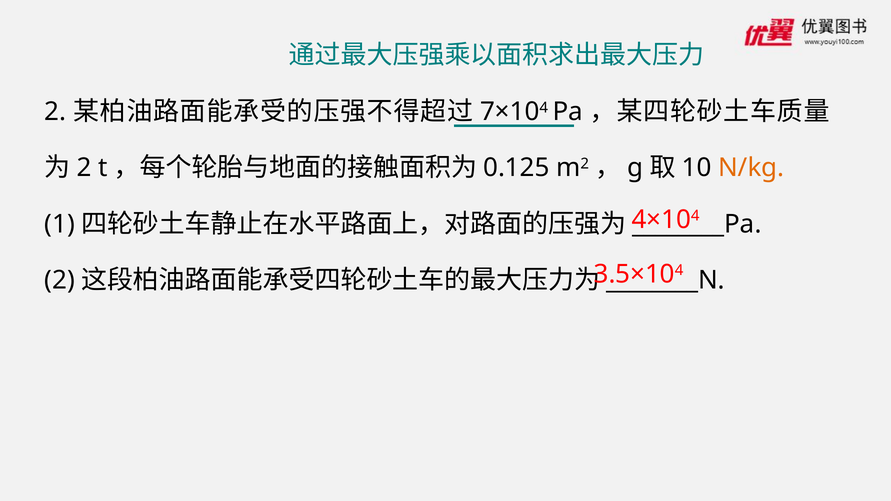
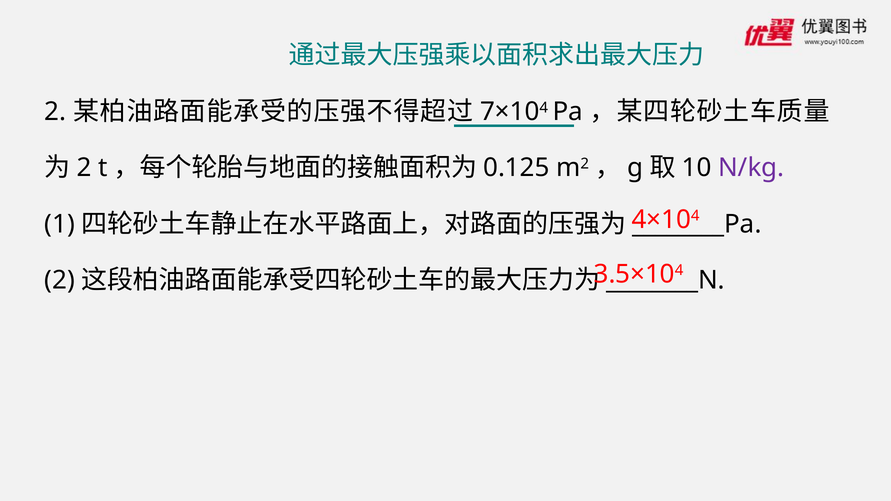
N/kg colour: orange -> purple
